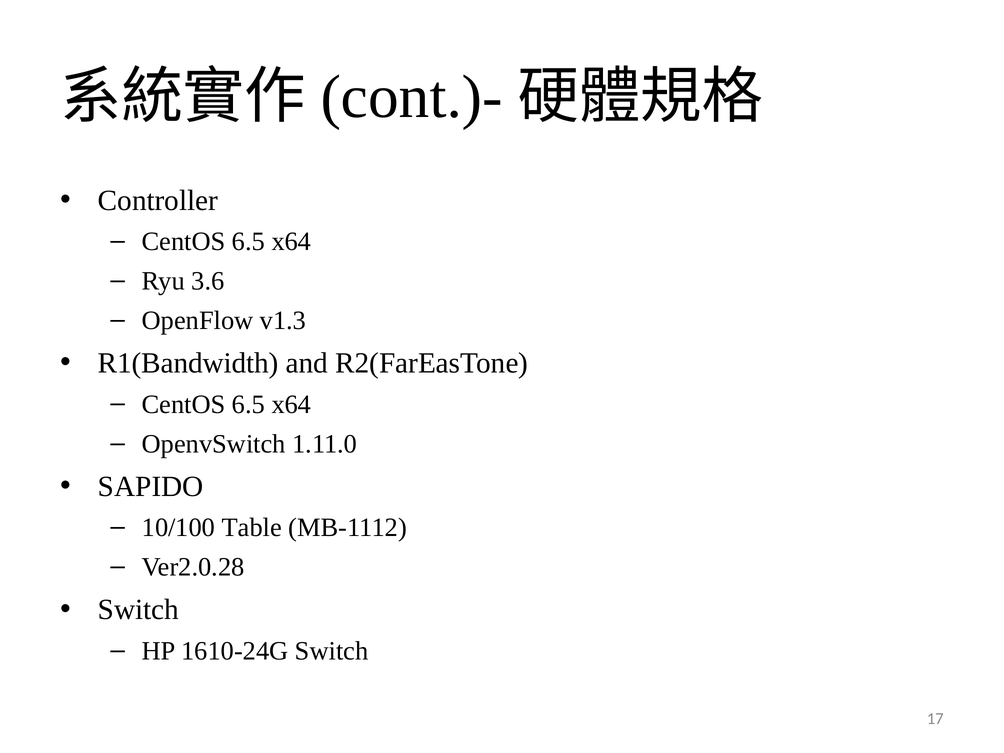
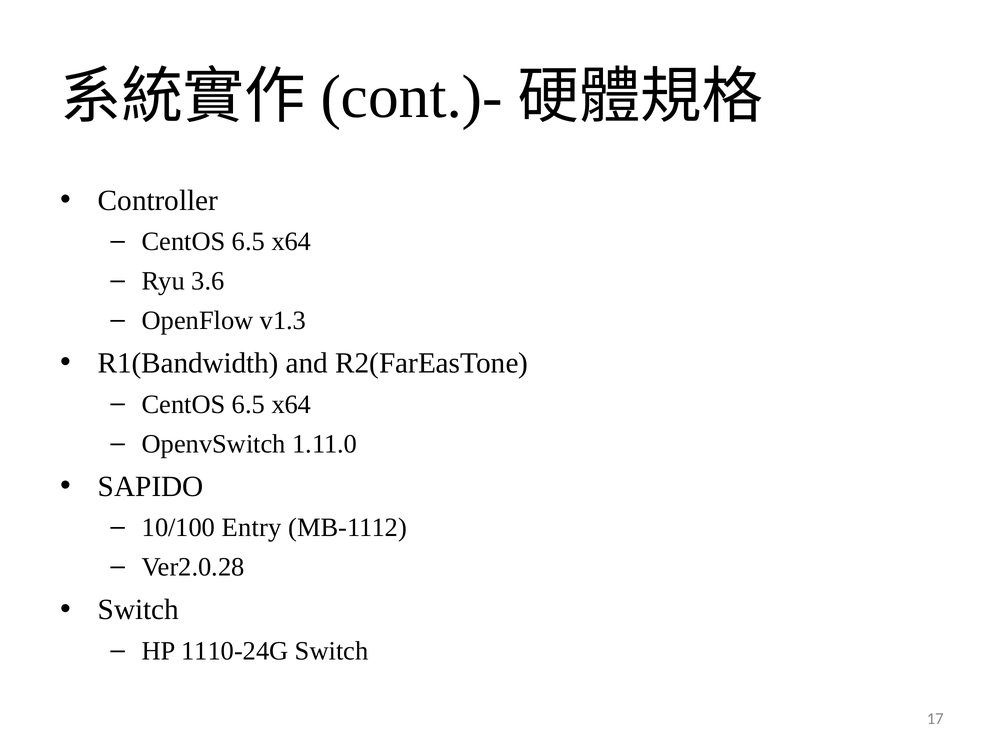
Table: Table -> Entry
1610-24G: 1610-24G -> 1110-24G
